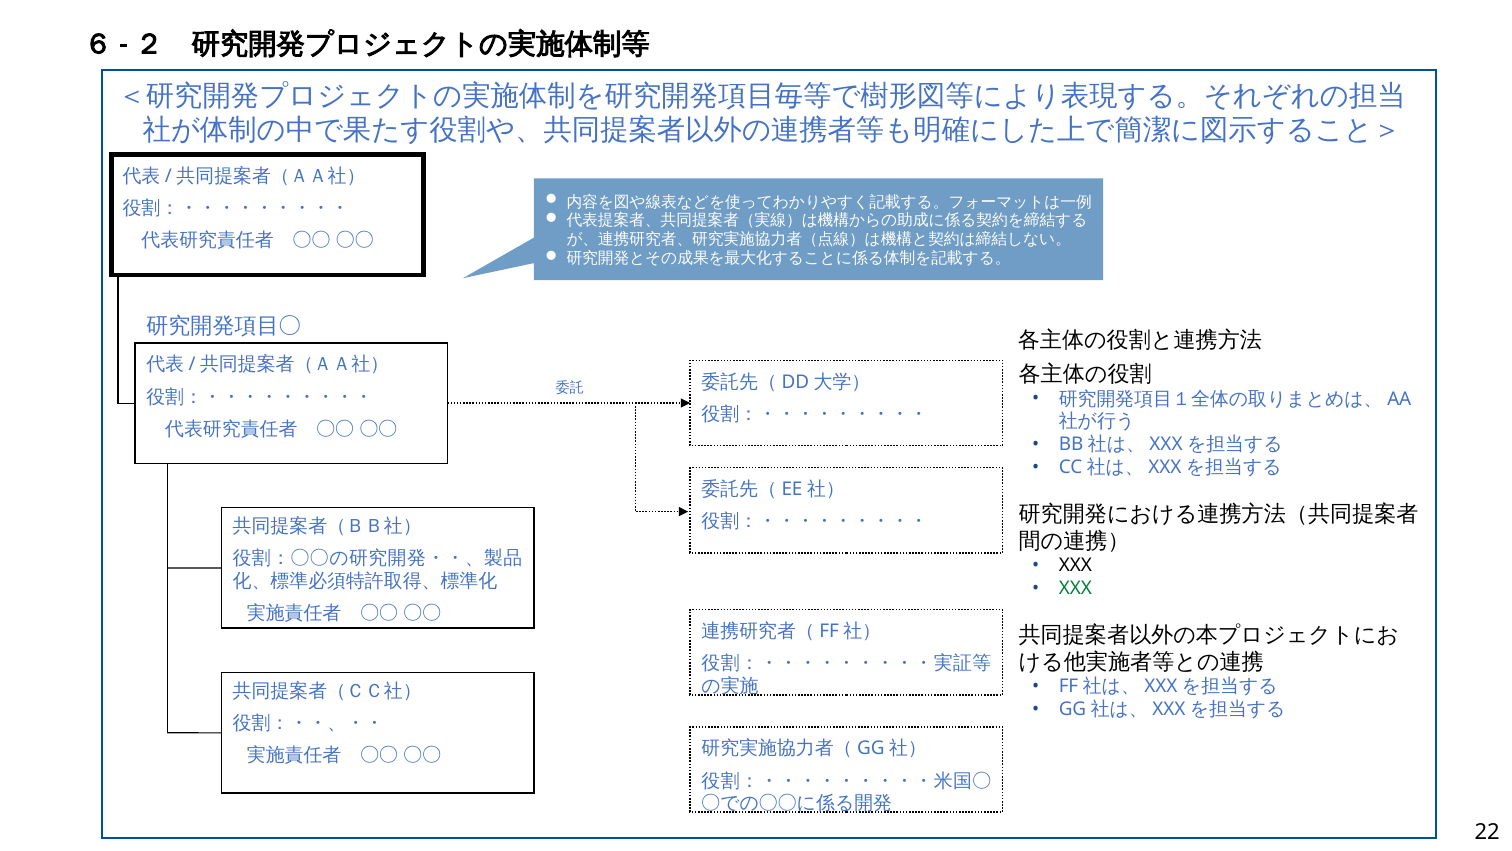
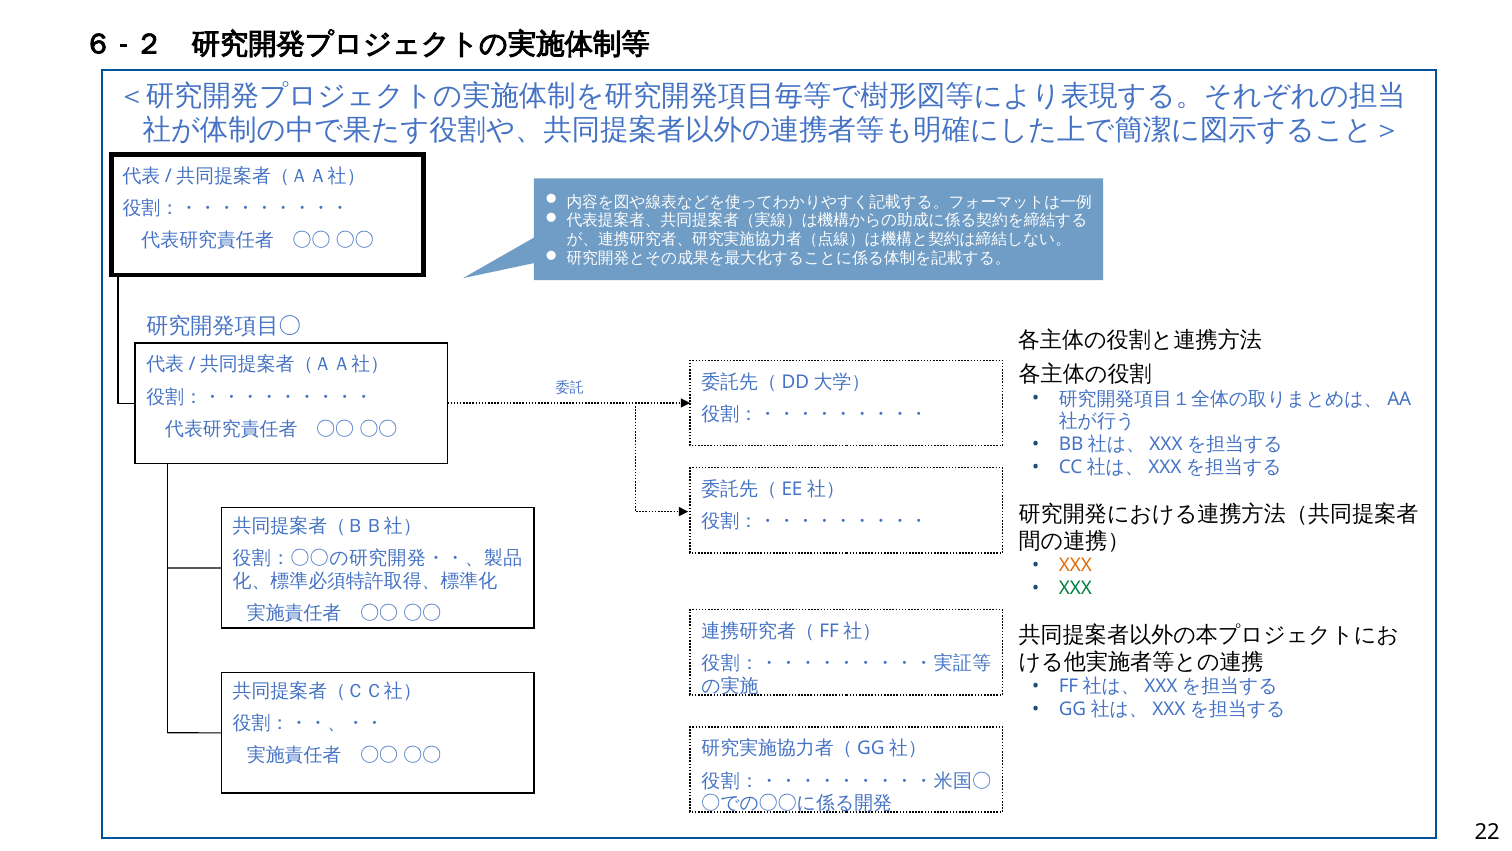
XXX at (1075, 565) colour: black -> orange
